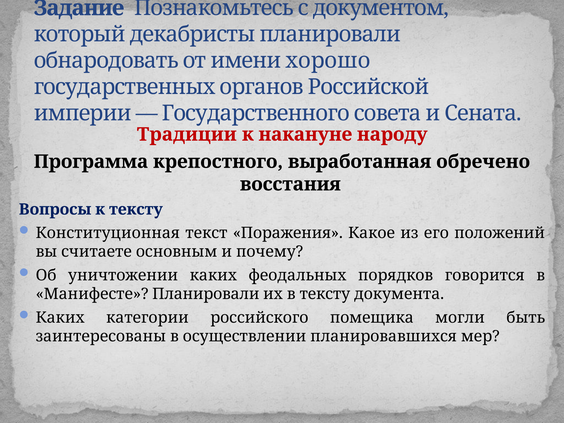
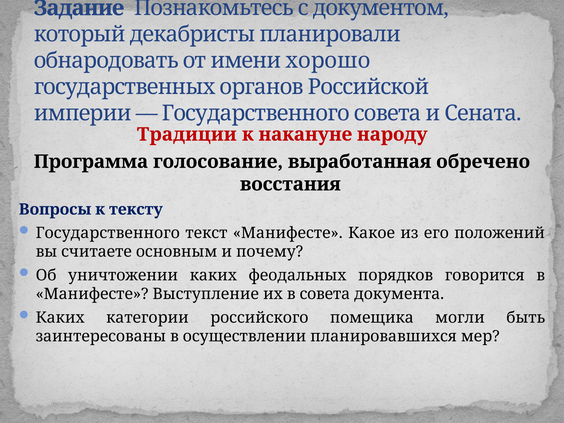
крепостного: крепостного -> голосование
Конституционная at (108, 233): Конституционная -> Государственного
текст Поражения: Поражения -> Манифесте
Манифесте Планировали: Планировали -> Выступление
в тексту: тексту -> совета
